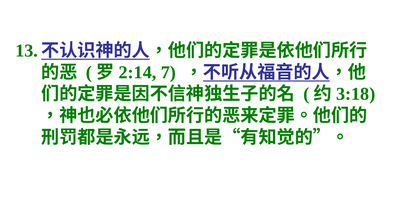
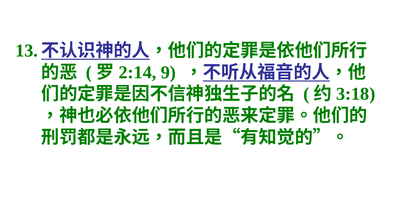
7: 7 -> 9
